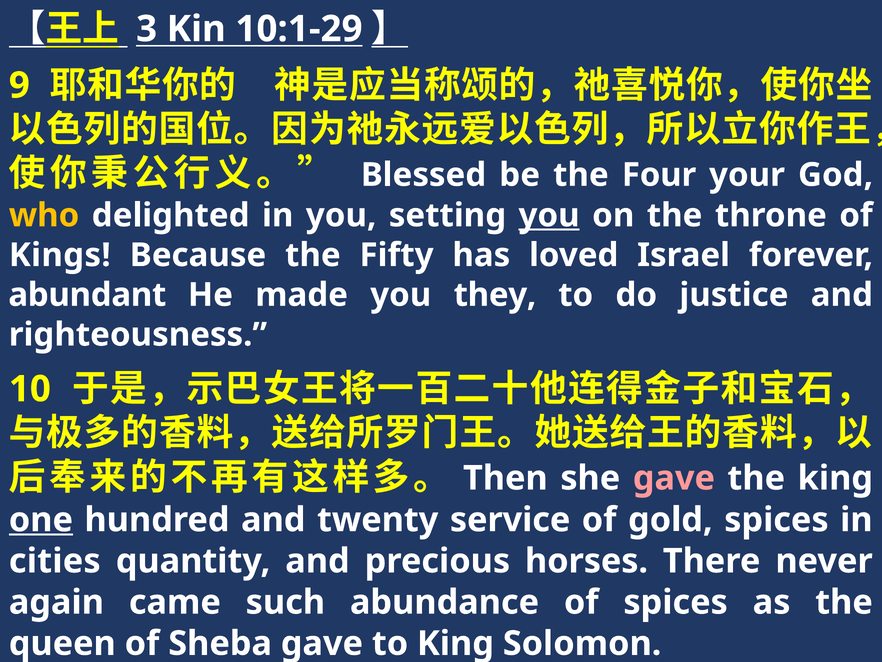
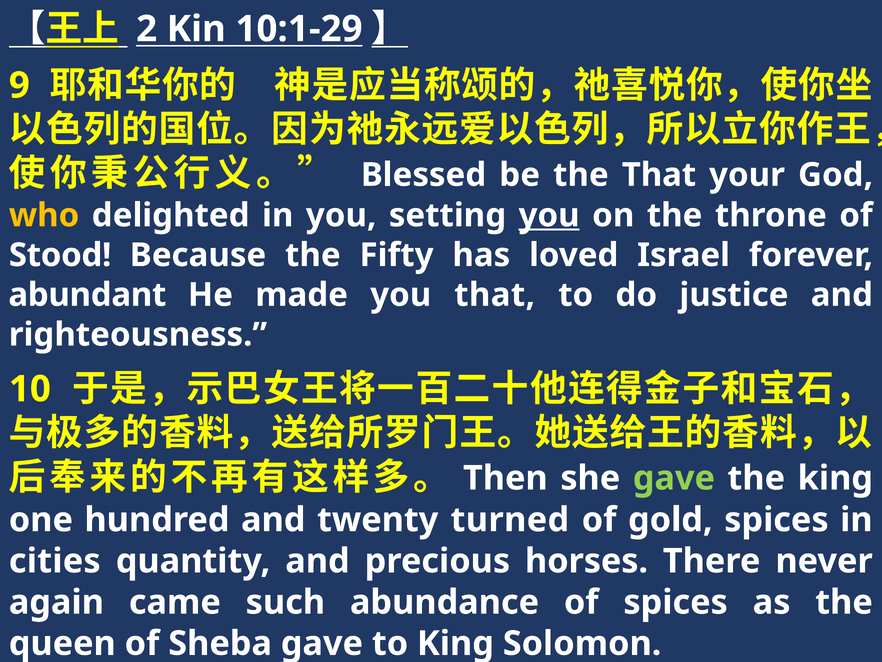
3: 3 -> 2
the Four: Four -> That
Kings: Kings -> Stood
you they: they -> that
gave at (674, 478) colour: pink -> light green
one underline: present -> none
service: service -> turned
